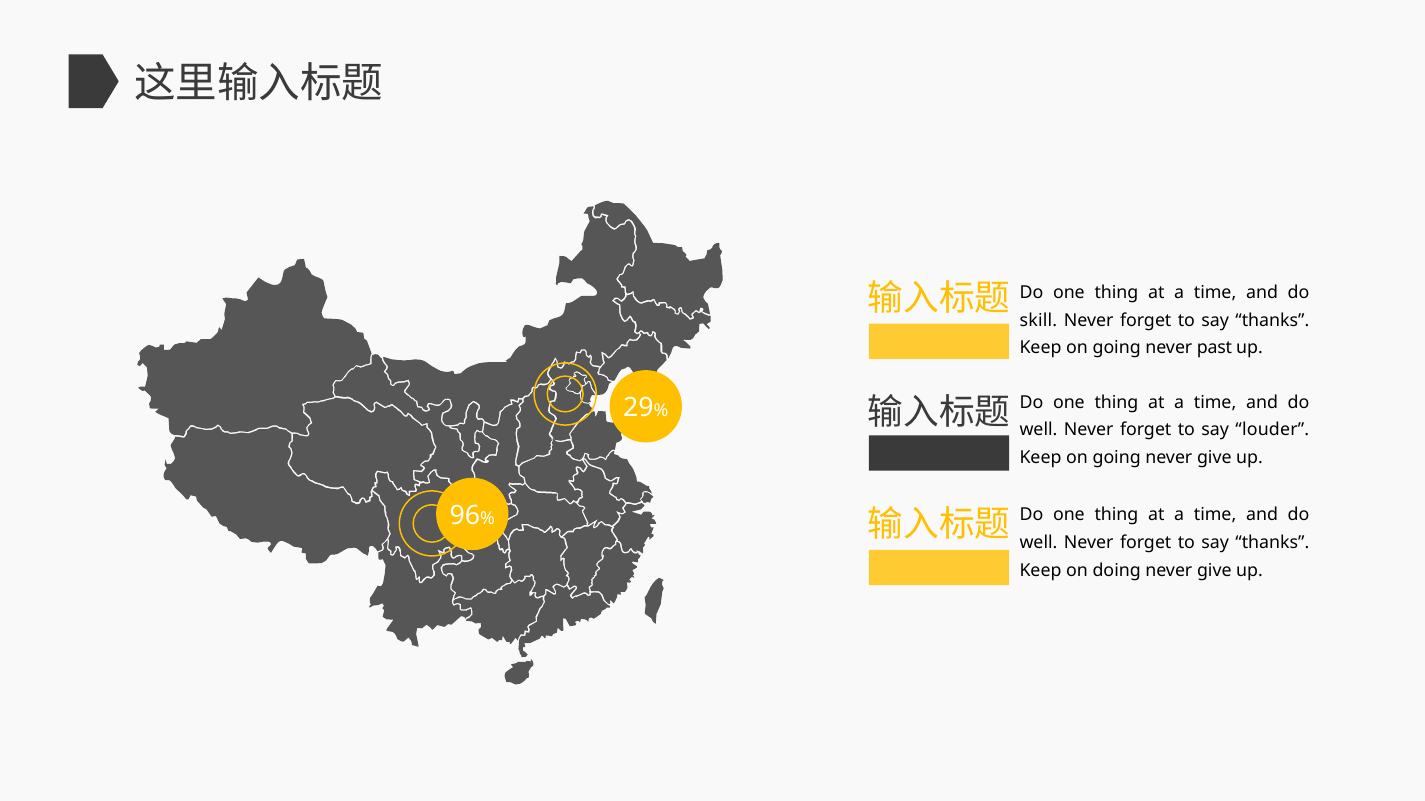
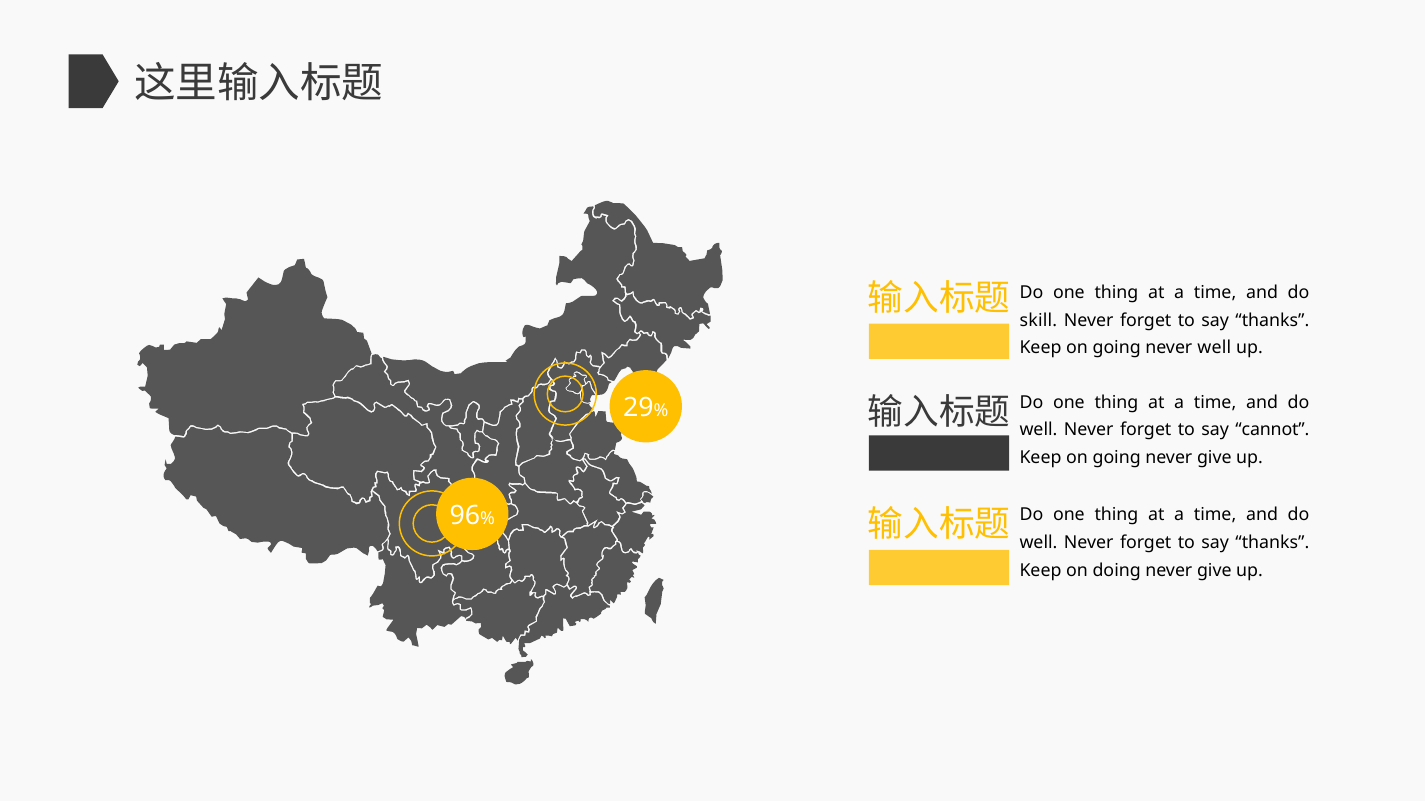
never past: past -> well
louder: louder -> cannot
